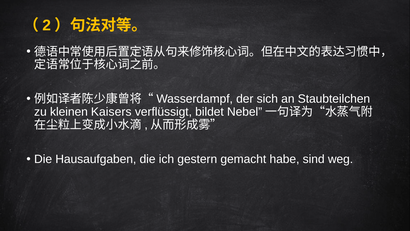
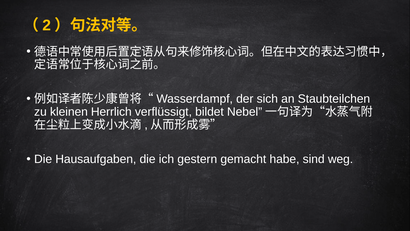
Kaisers: Kaisers -> Herrlich
